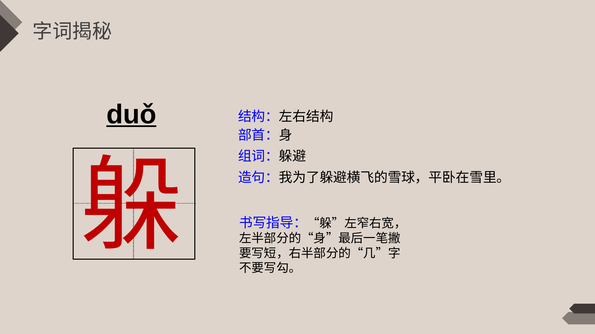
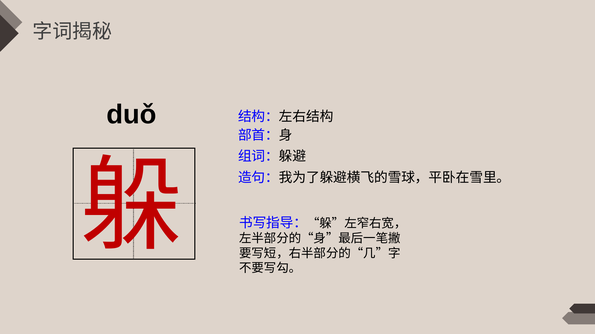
duǒ underline: present -> none
